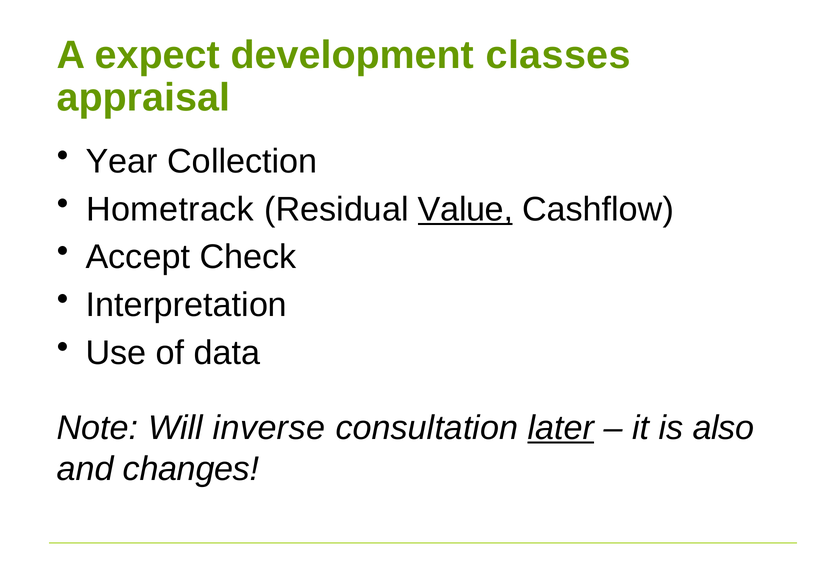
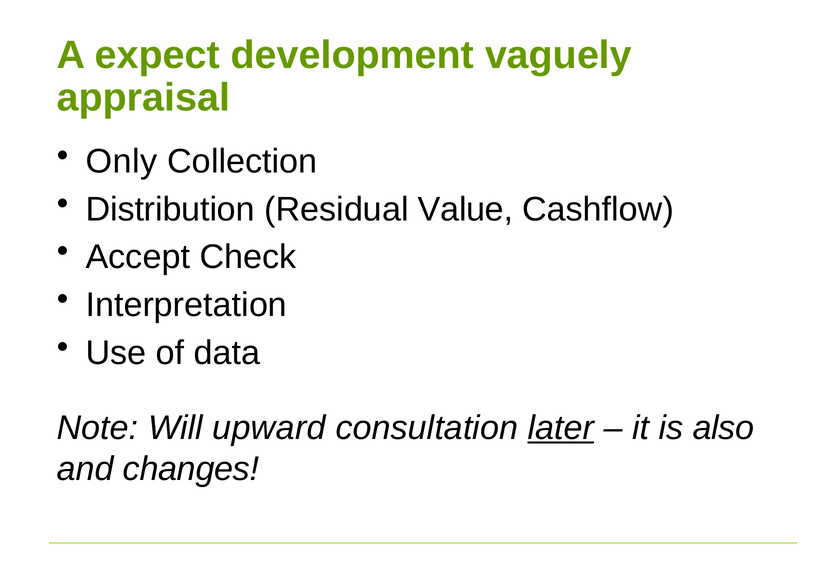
classes: classes -> vaguely
Year: Year -> Only
Hometrack: Hometrack -> Distribution
Value underline: present -> none
inverse: inverse -> upward
